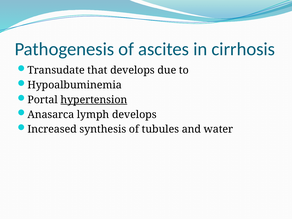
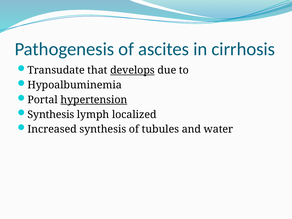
develops at (132, 70) underline: none -> present
Anasarca at (51, 115): Anasarca -> Synthesis
lymph develops: develops -> localized
